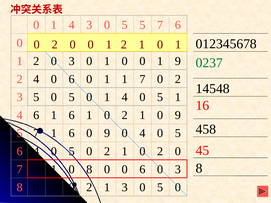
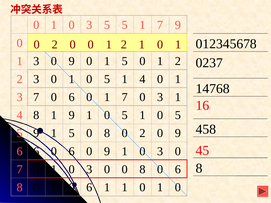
4 at (72, 25): 4 -> 0
0 at (107, 25): 0 -> 5
5 at (142, 25): 5 -> 1
7 6: 6 -> 9
2 at (36, 61): 2 -> 3
3 at (72, 61): 3 -> 9
0 at (125, 61): 0 -> 5
9 at (178, 61): 9 -> 2
0237 colour: green -> black
2 4: 4 -> 3
6 at (72, 79): 6 -> 1
1 at (107, 79): 1 -> 5
7 at (142, 79): 7 -> 4
2 at (178, 79): 2 -> 1
14548: 14548 -> 14768
3 5: 5 -> 7
5 at (72, 97): 5 -> 6
4 at (125, 97): 4 -> 7
5 at (160, 97): 5 -> 3
4 6: 6 -> 8
6 at (72, 115): 6 -> 9
2 at (125, 115): 2 -> 5
9 at (178, 115): 9 -> 5
7 at (36, 133): 7 -> 9
6 at (72, 133): 6 -> 5
9 at (107, 133): 9 -> 8
4 at (142, 133): 4 -> 2
5 at (178, 133): 5 -> 9
6 4: 4 -> 6
5 at (72, 151): 5 -> 6
2 at (107, 151): 2 -> 9
2 at (160, 151): 2 -> 3
8 at (89, 170): 8 -> 3
0 0 6: 6 -> 8
3 at (178, 170): 3 -> 6
2 at (89, 188): 2 -> 6
1 3: 3 -> 1
5 at (160, 188): 5 -> 1
